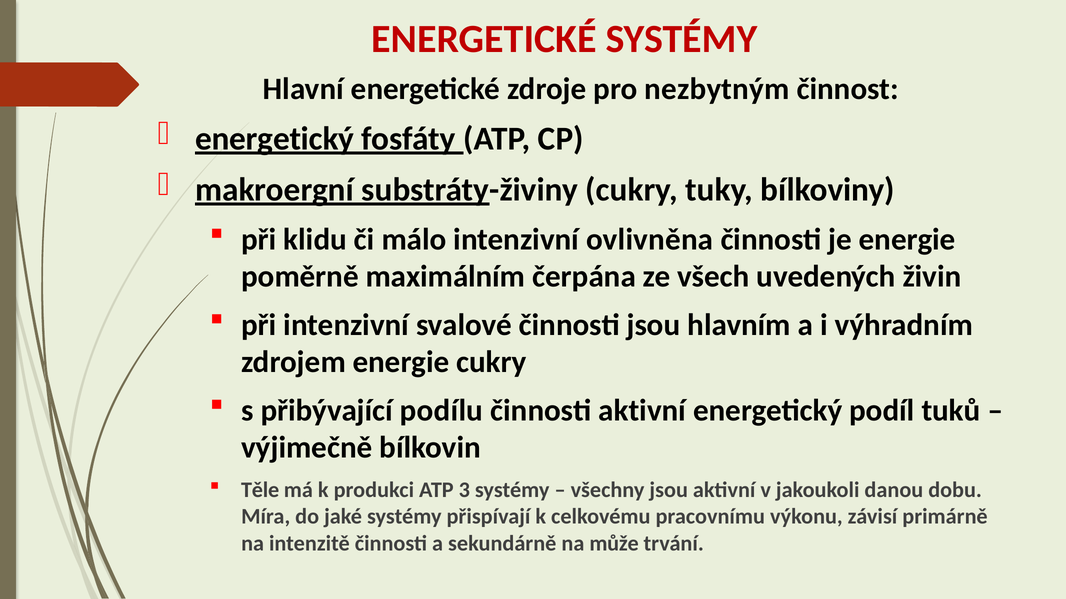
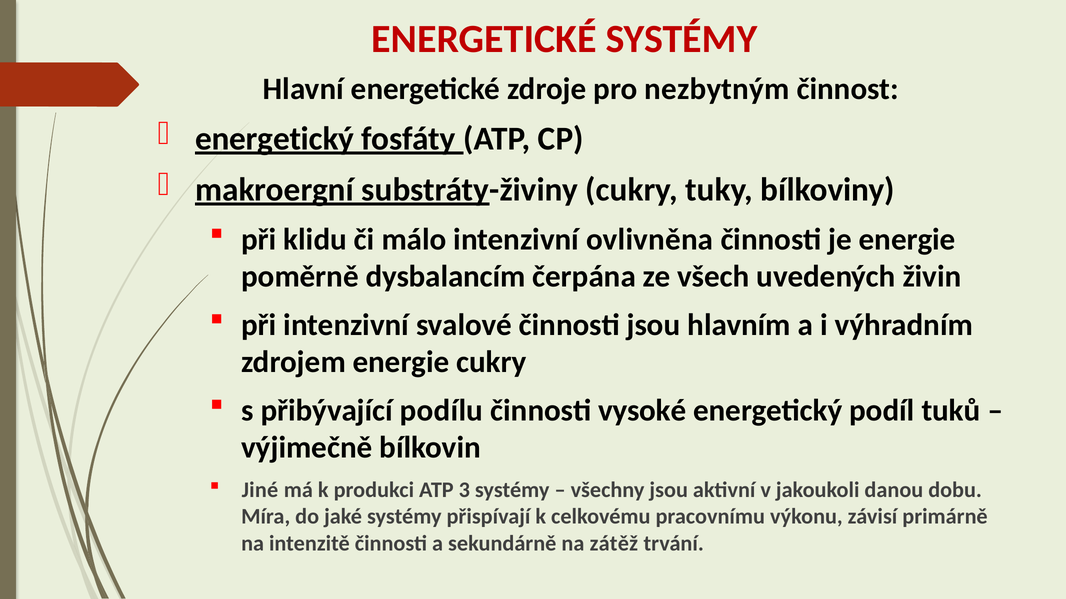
maximálním: maximálním -> dysbalancím
činnosti aktivní: aktivní -> vysoké
Těle: Těle -> Jiné
může: může -> zátěž
